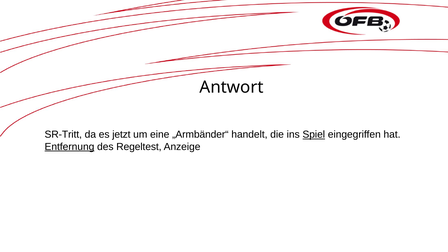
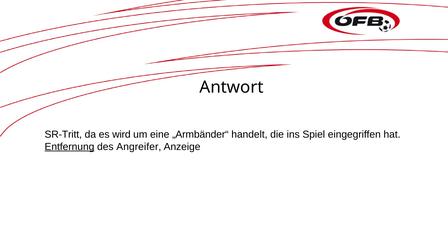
jetzt: jetzt -> wird
Spiel underline: present -> none
Regeltest: Regeltest -> Angreifer
